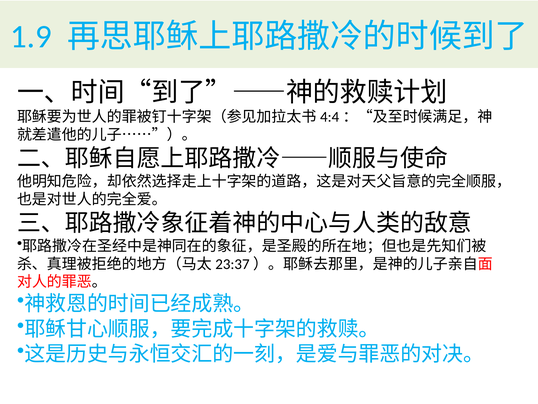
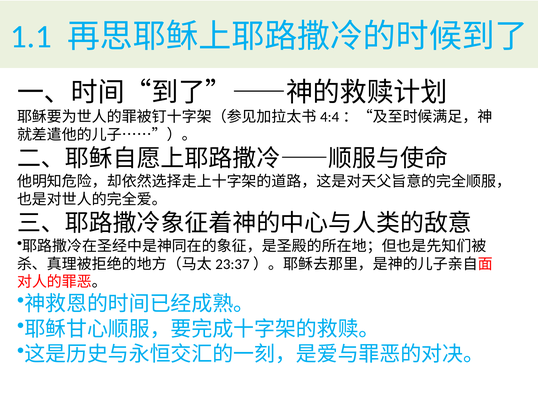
1.9: 1.9 -> 1.1
